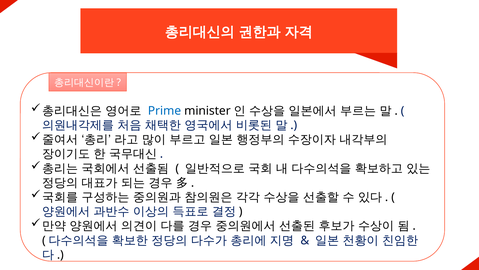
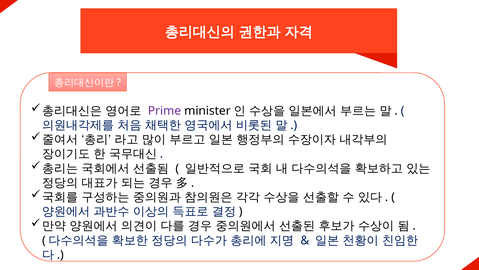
Prime colour: blue -> purple
